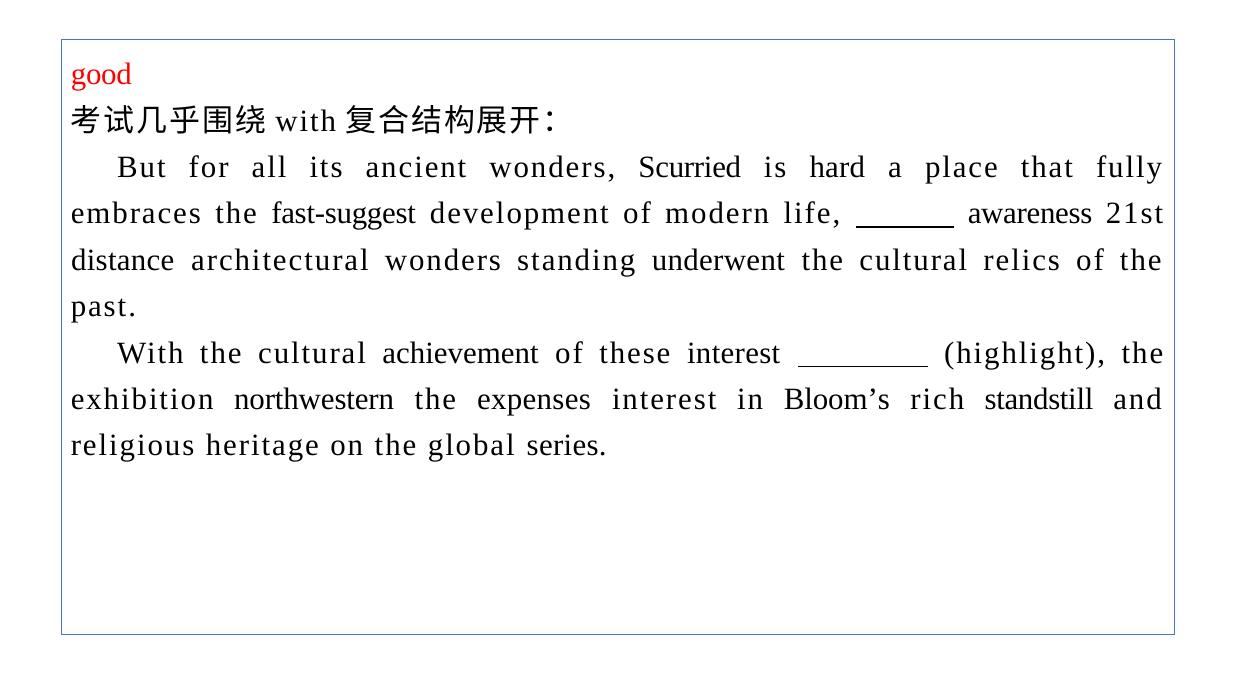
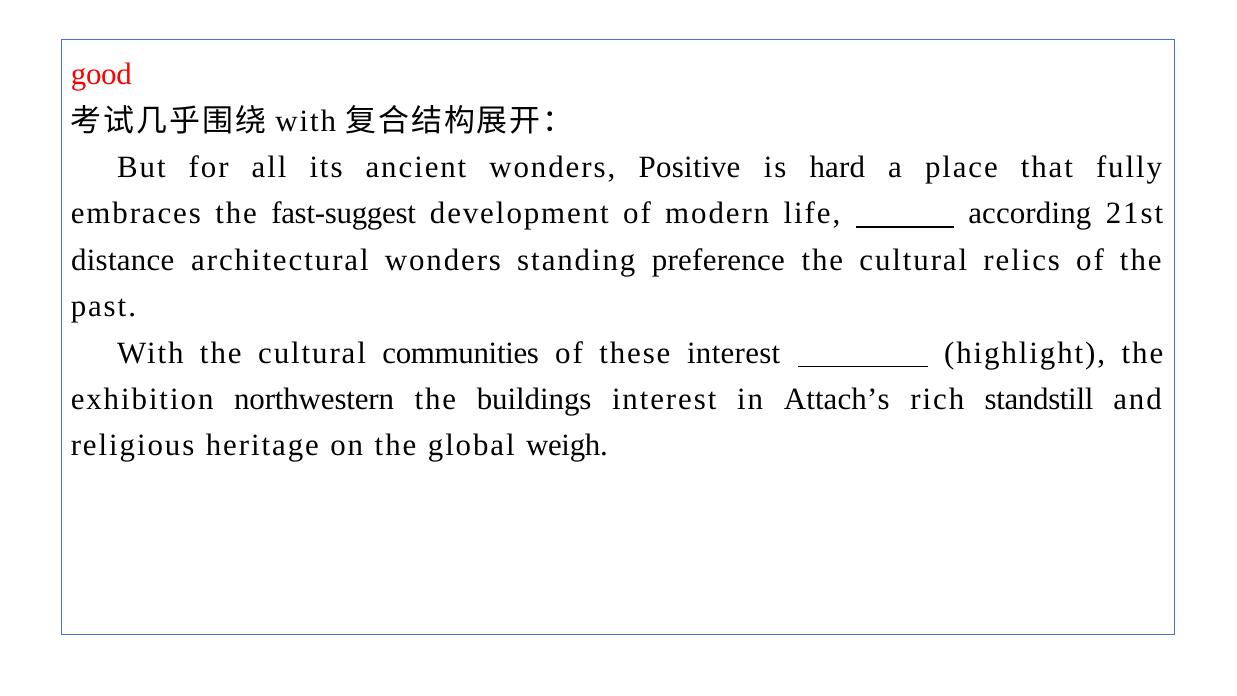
Scurried: Scurried -> Positive
awareness: awareness -> according
underwent: underwent -> preference
achievement: achievement -> communities
expenses: expenses -> buildings
Bloom’s: Bloom’s -> Attach’s
series: series -> weigh
